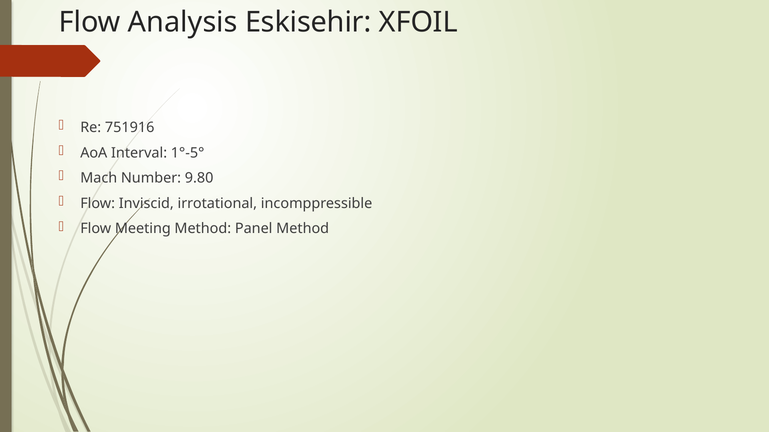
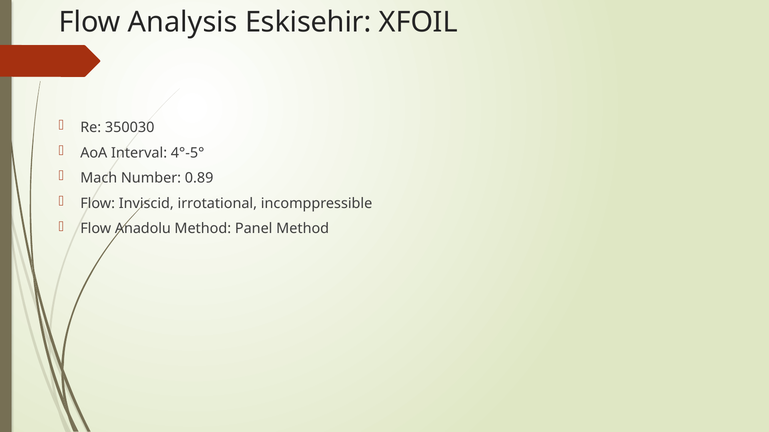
751916: 751916 -> 350030
1°-5°: 1°-5° -> 4°-5°
9.80: 9.80 -> 0.89
Meeting: Meeting -> Anadolu
